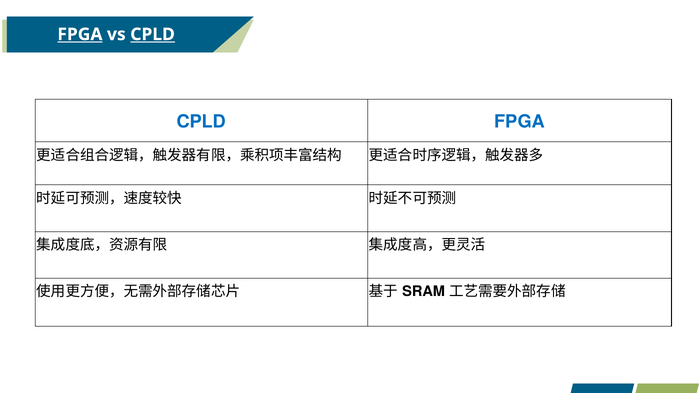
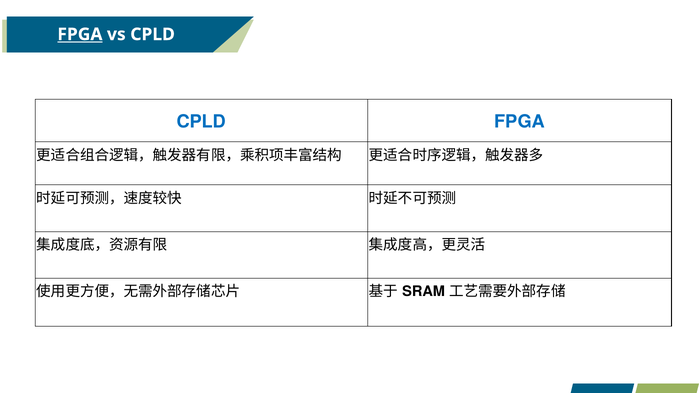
CPLD at (153, 34) underline: present -> none
